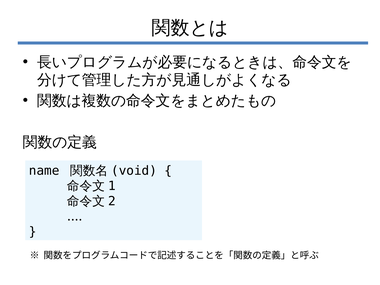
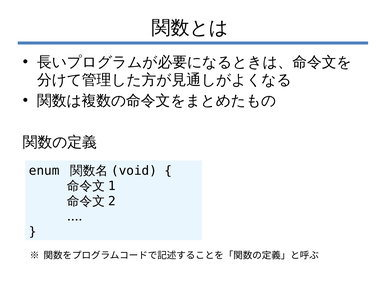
name: name -> enum
